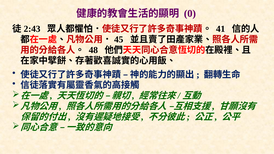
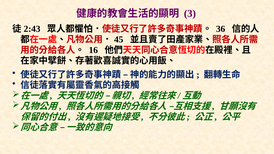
0: 0 -> 3
41: 41 -> 36
48: 48 -> 16
